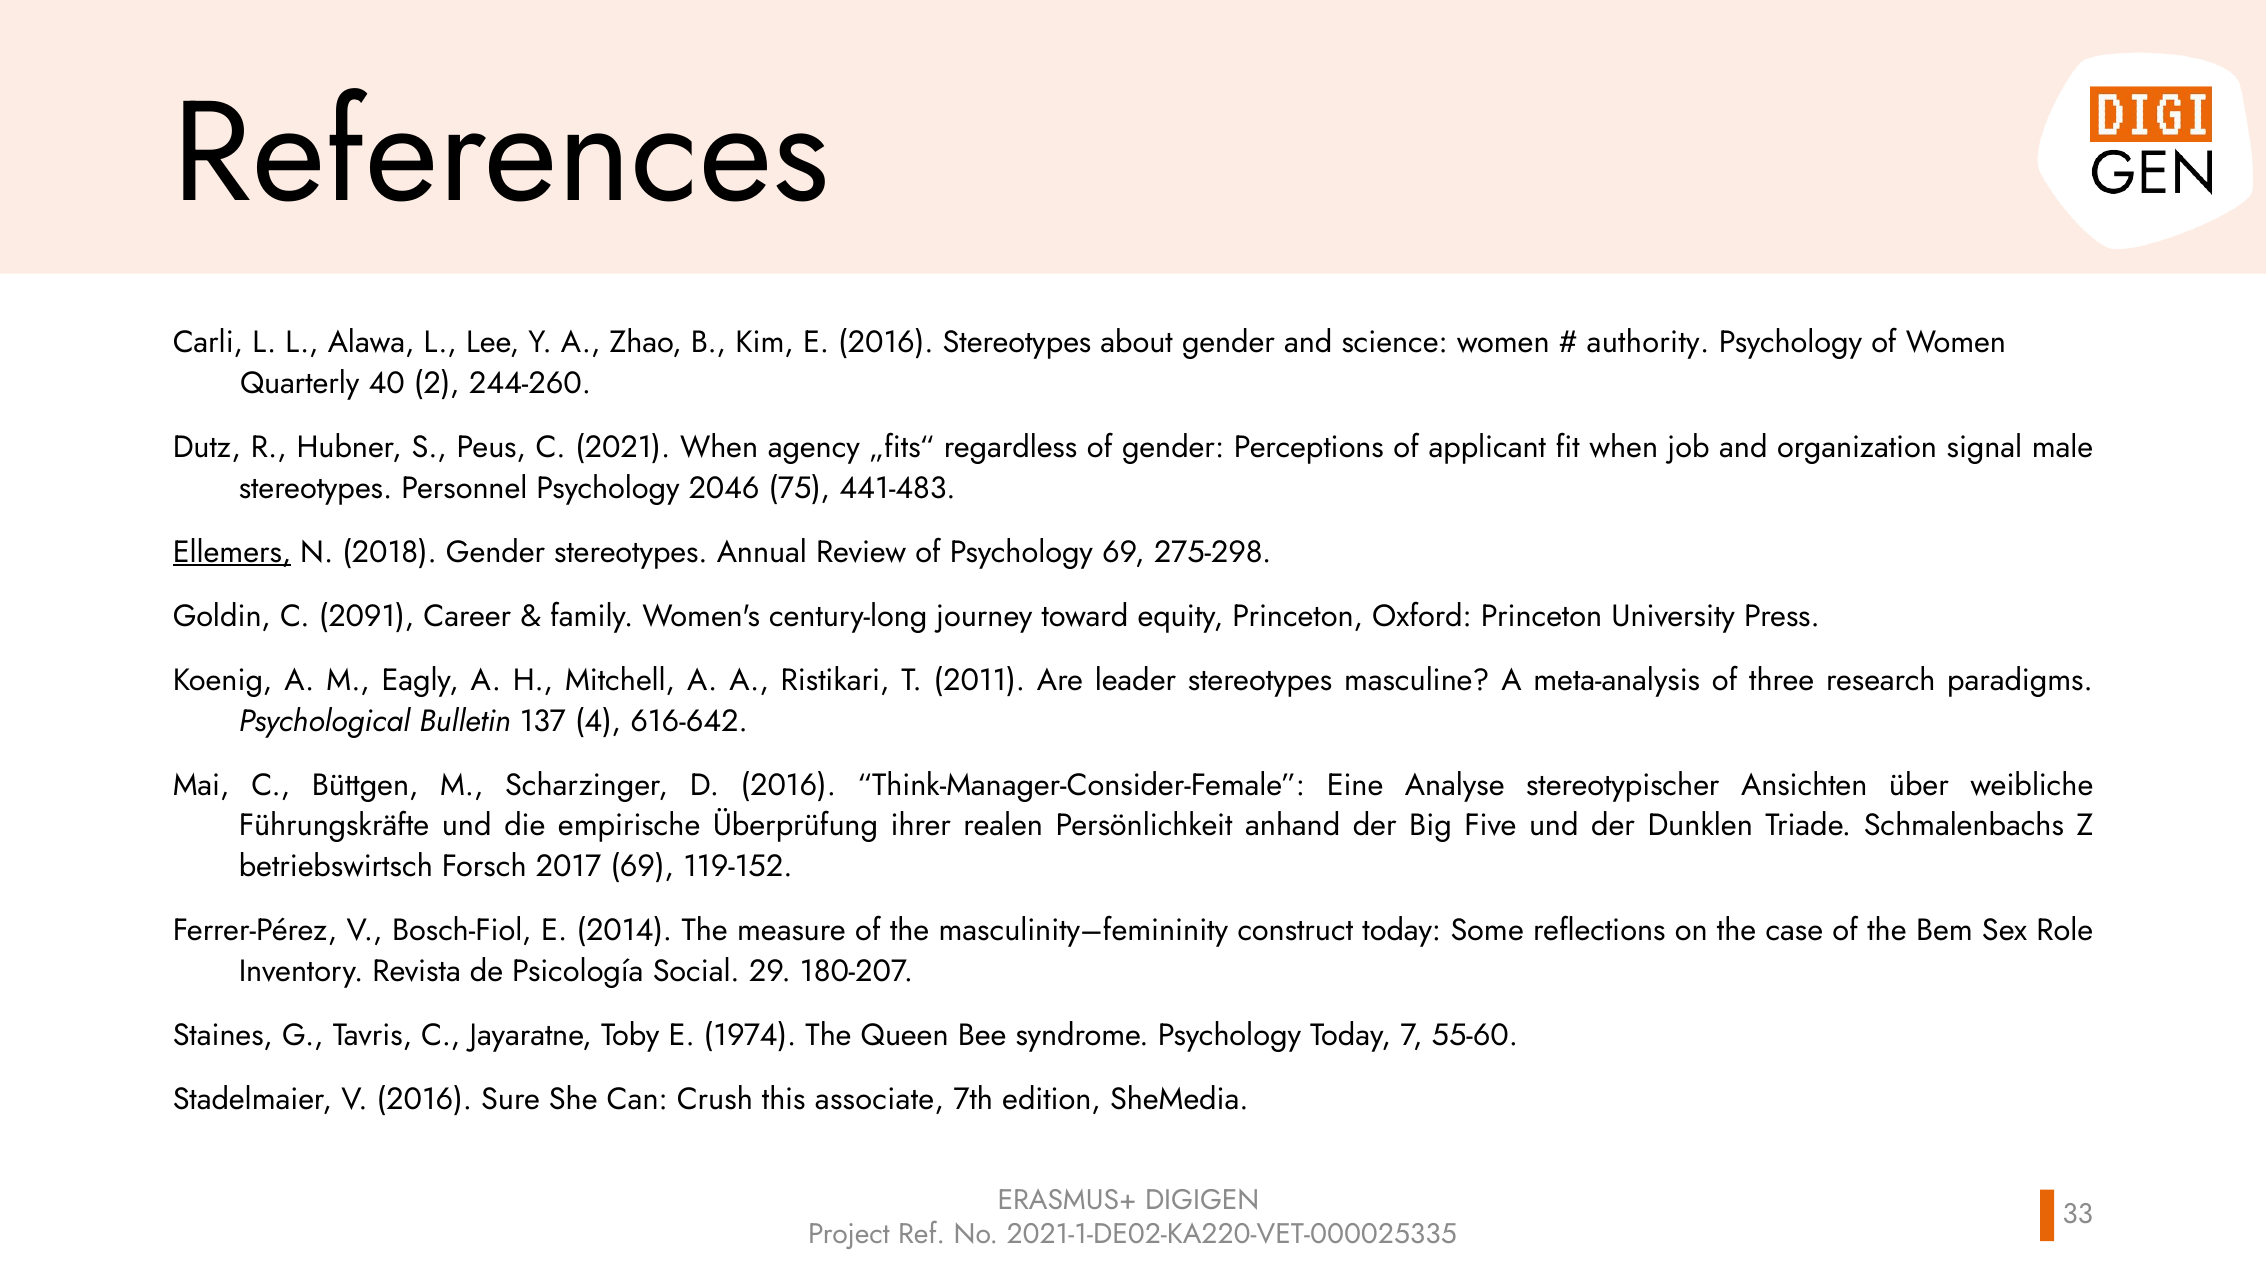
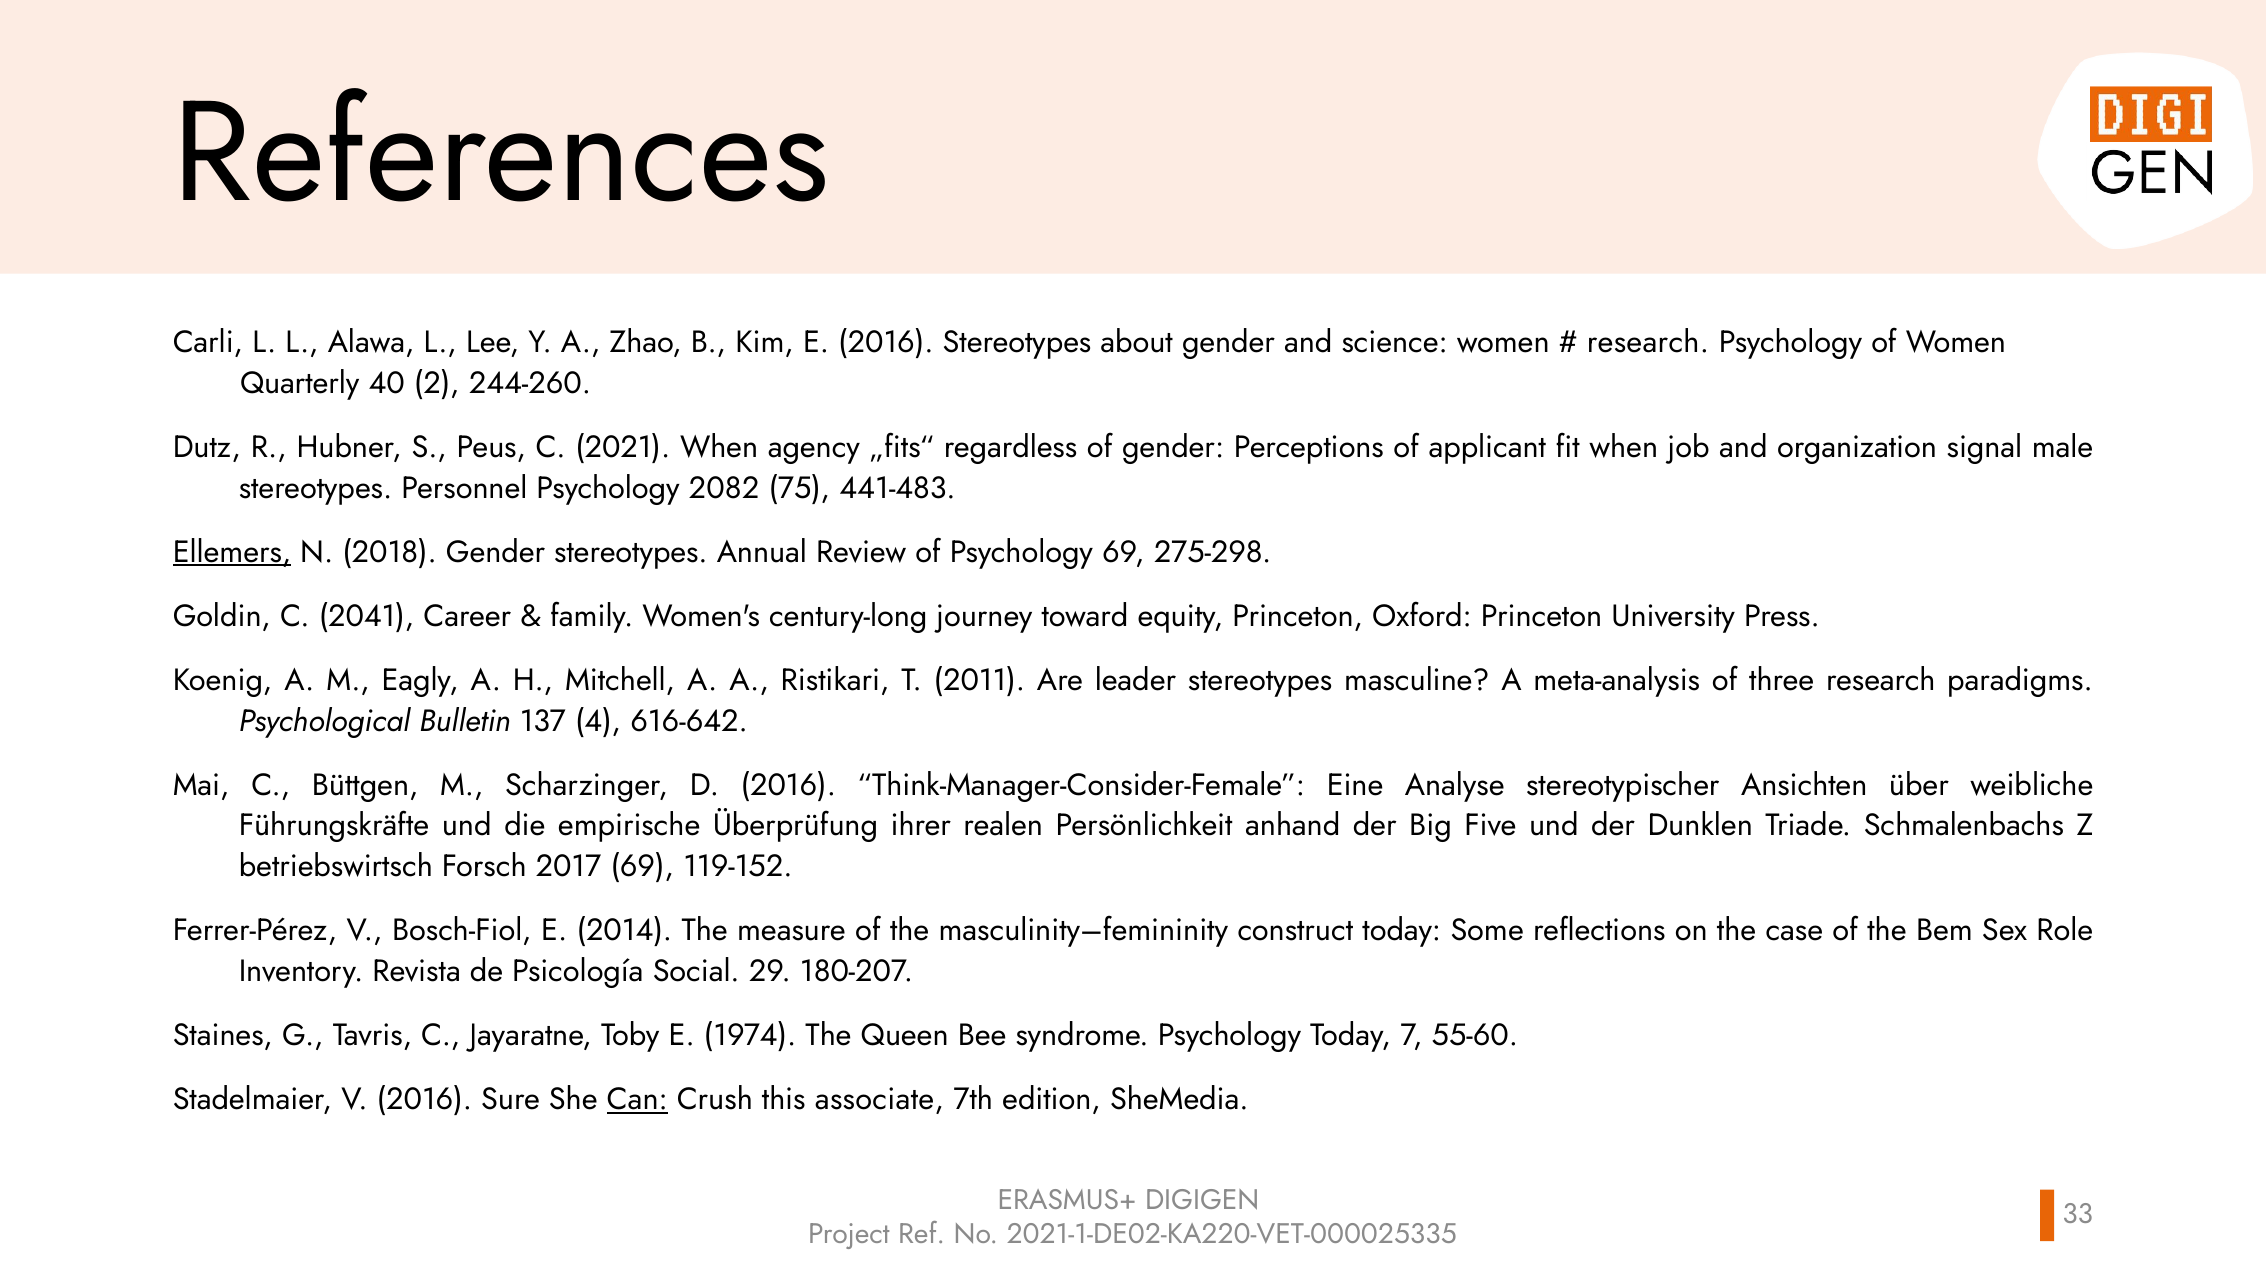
authority at (1648, 343): authority -> research
2046: 2046 -> 2082
2091: 2091 -> 2041
Can underline: none -> present
